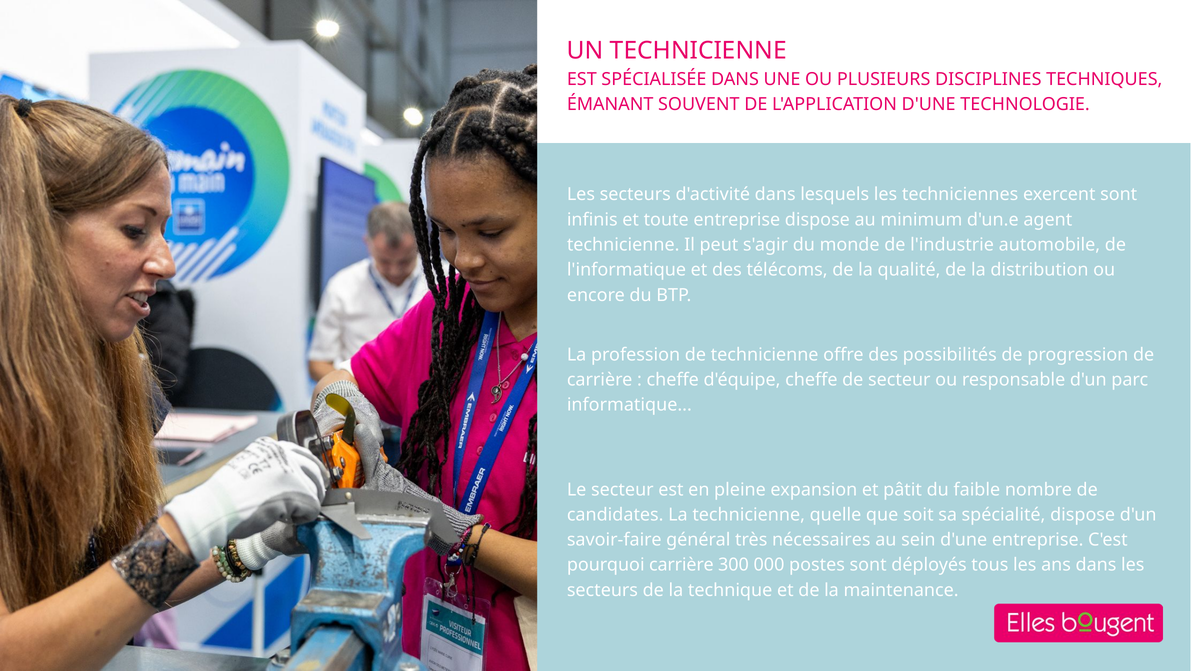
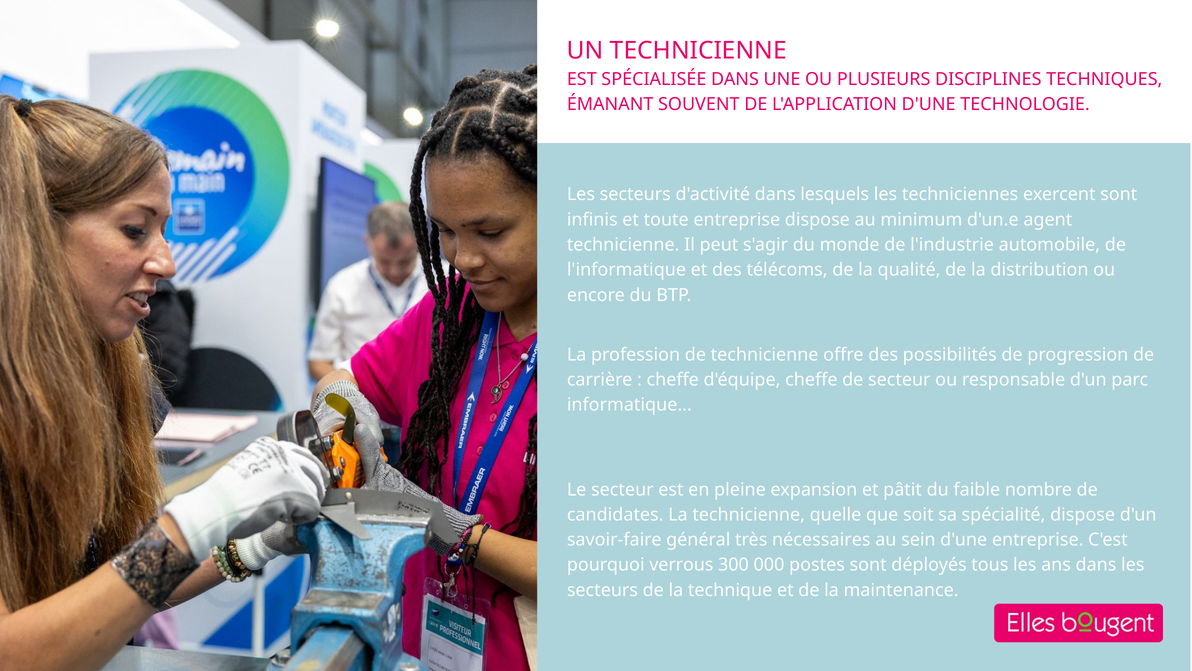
pourquoi carrière: carrière -> verrous
